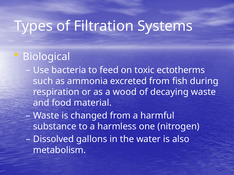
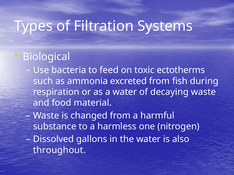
a wood: wood -> water
metabolism: metabolism -> throughout
